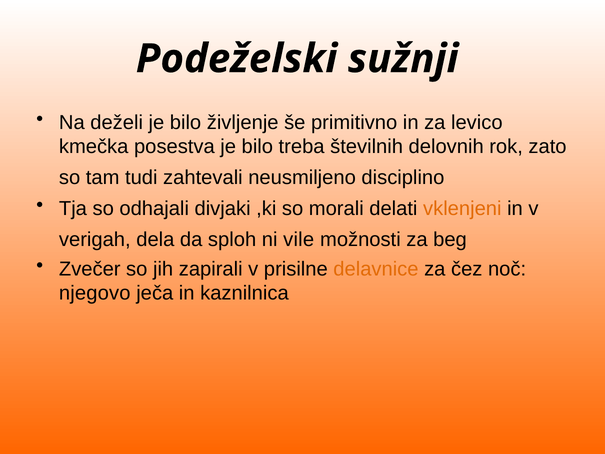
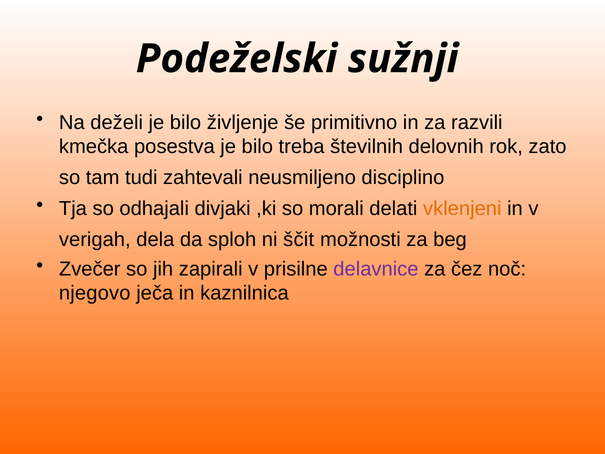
levico: levico -> razvili
vile: vile -> ščit
delavnice colour: orange -> purple
